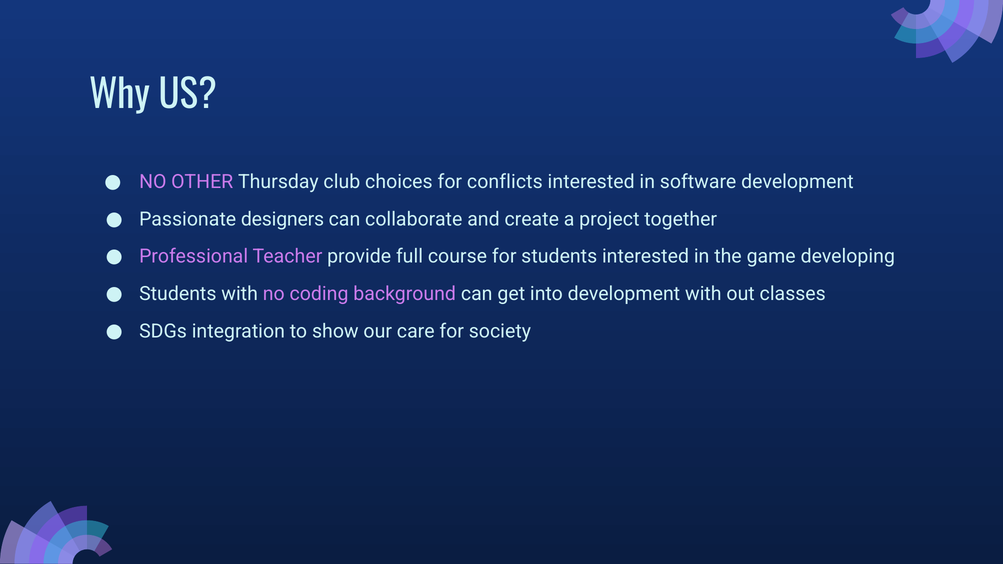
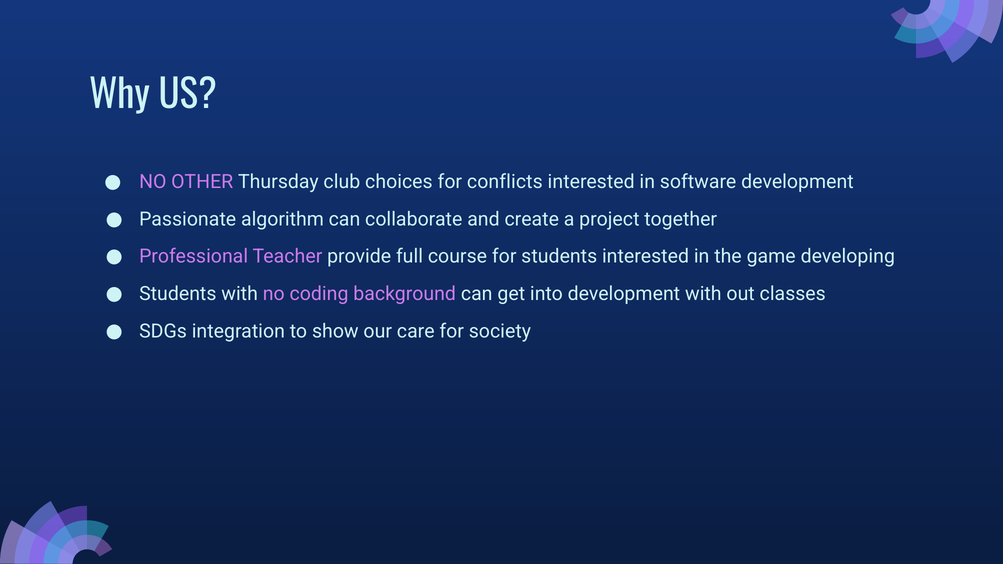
designers: designers -> algorithm
